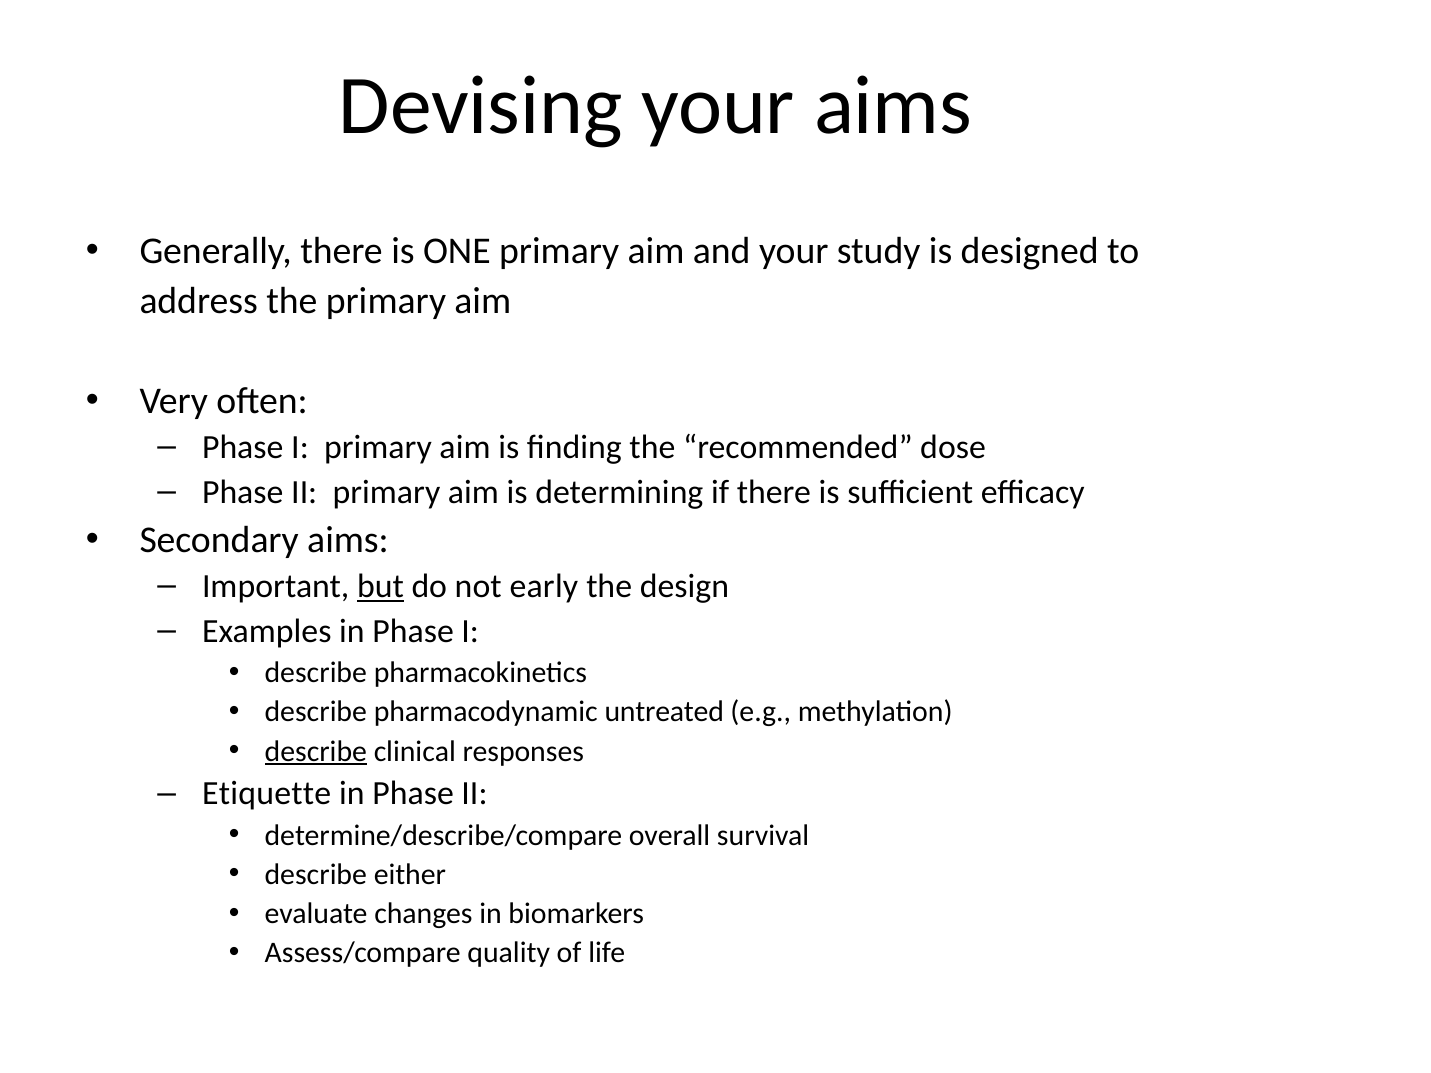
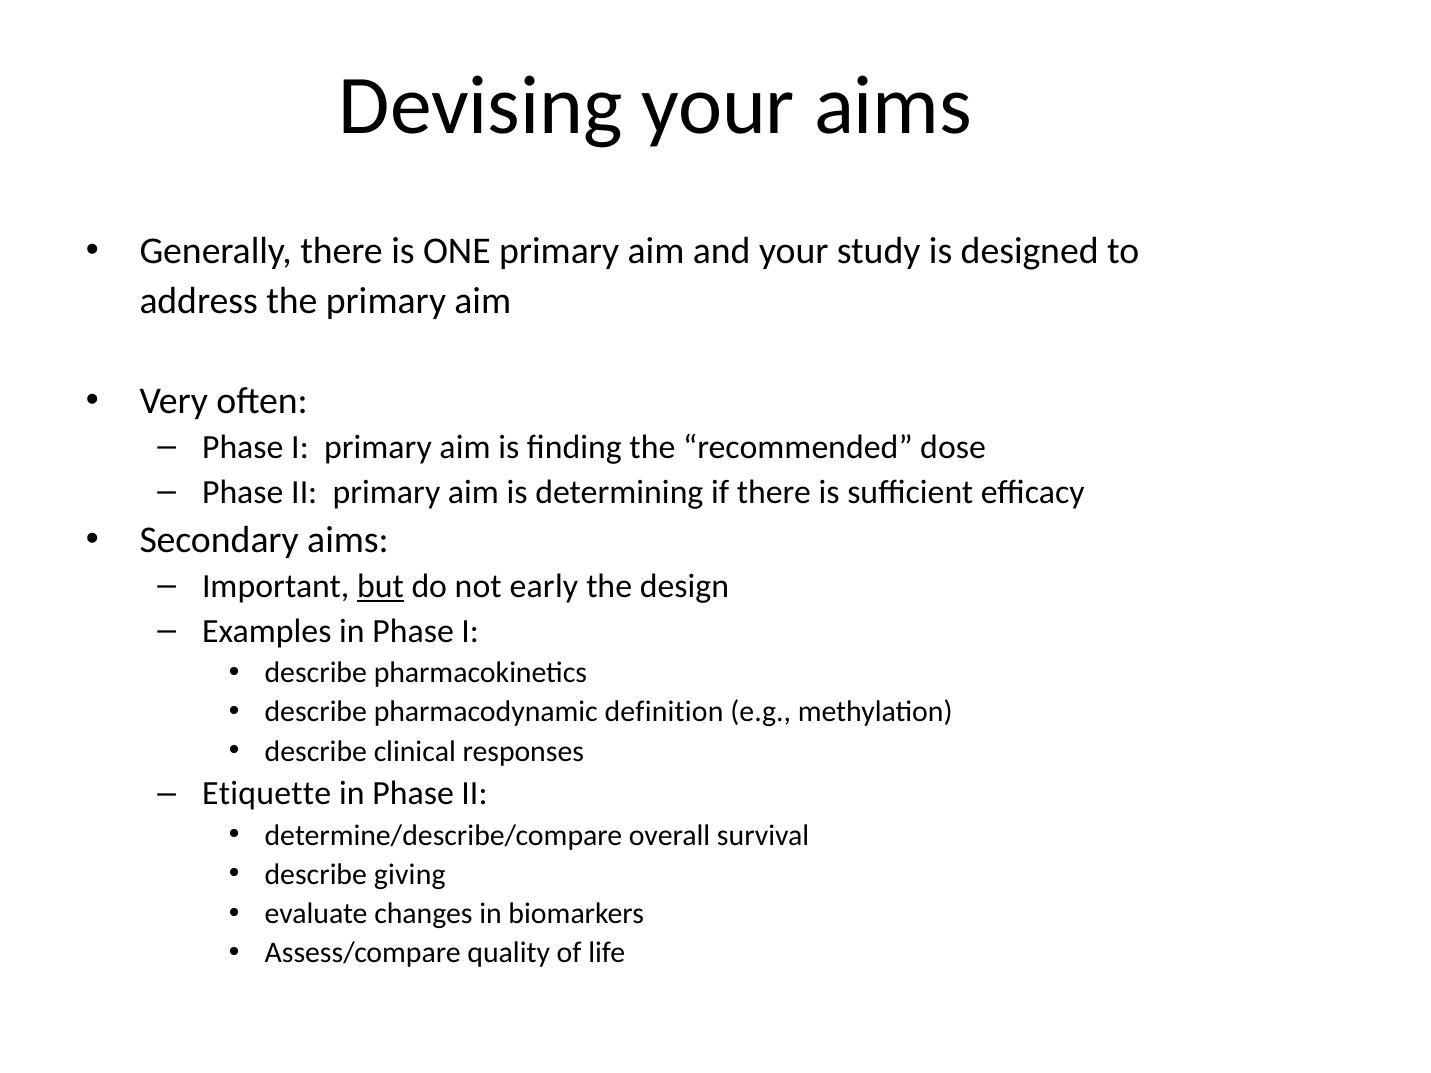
untreated: untreated -> definition
describe at (316, 751) underline: present -> none
either: either -> giving
